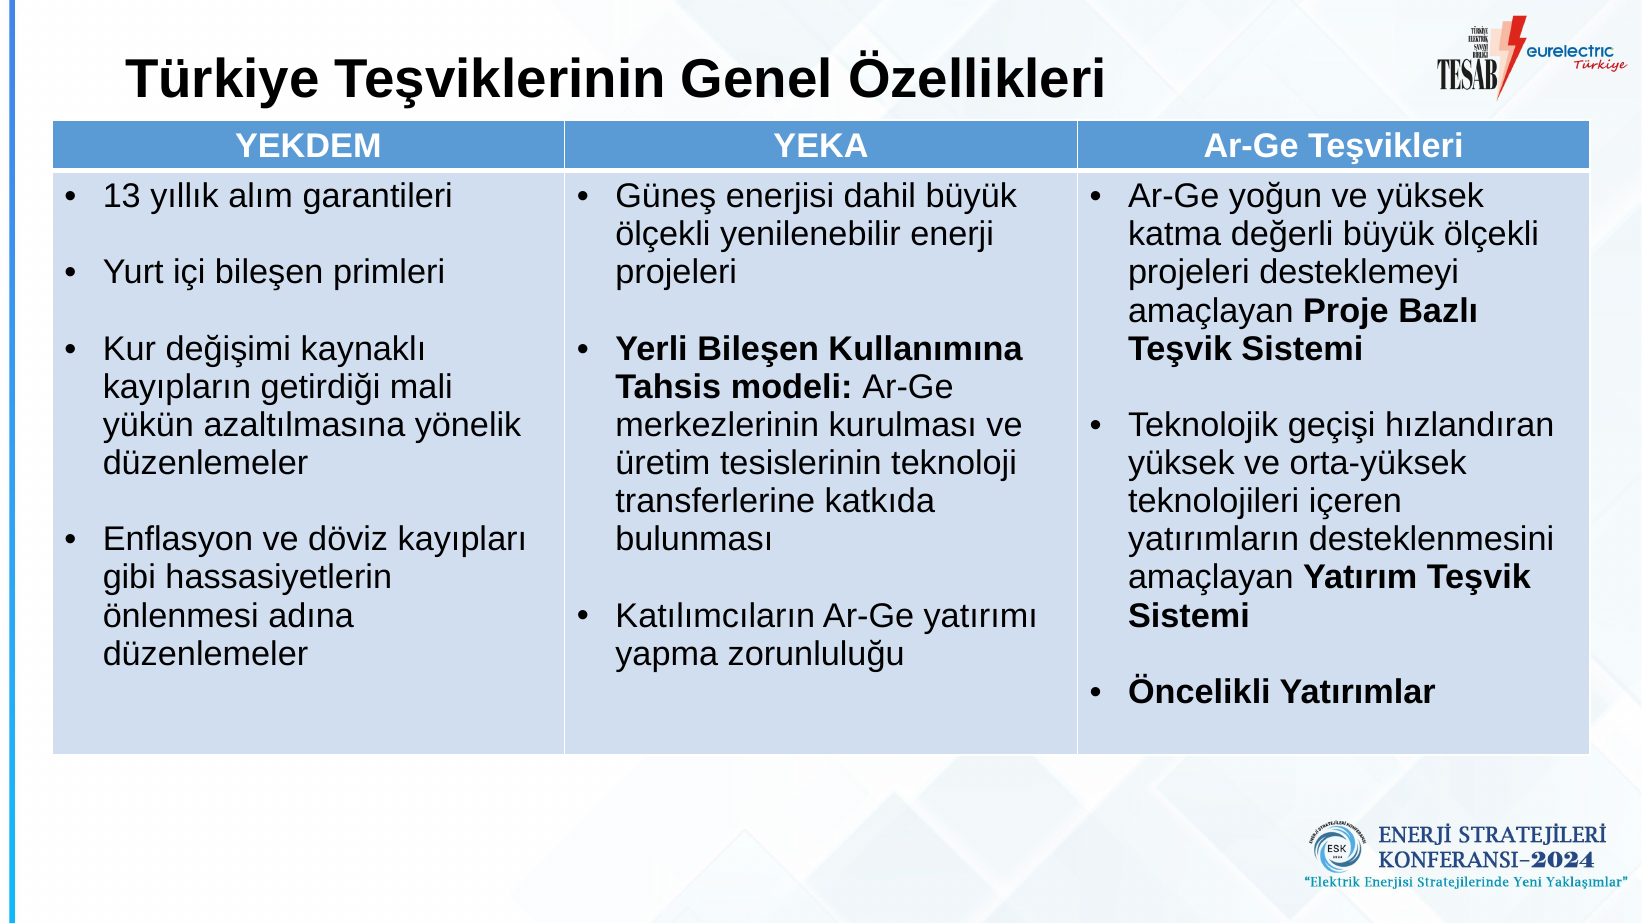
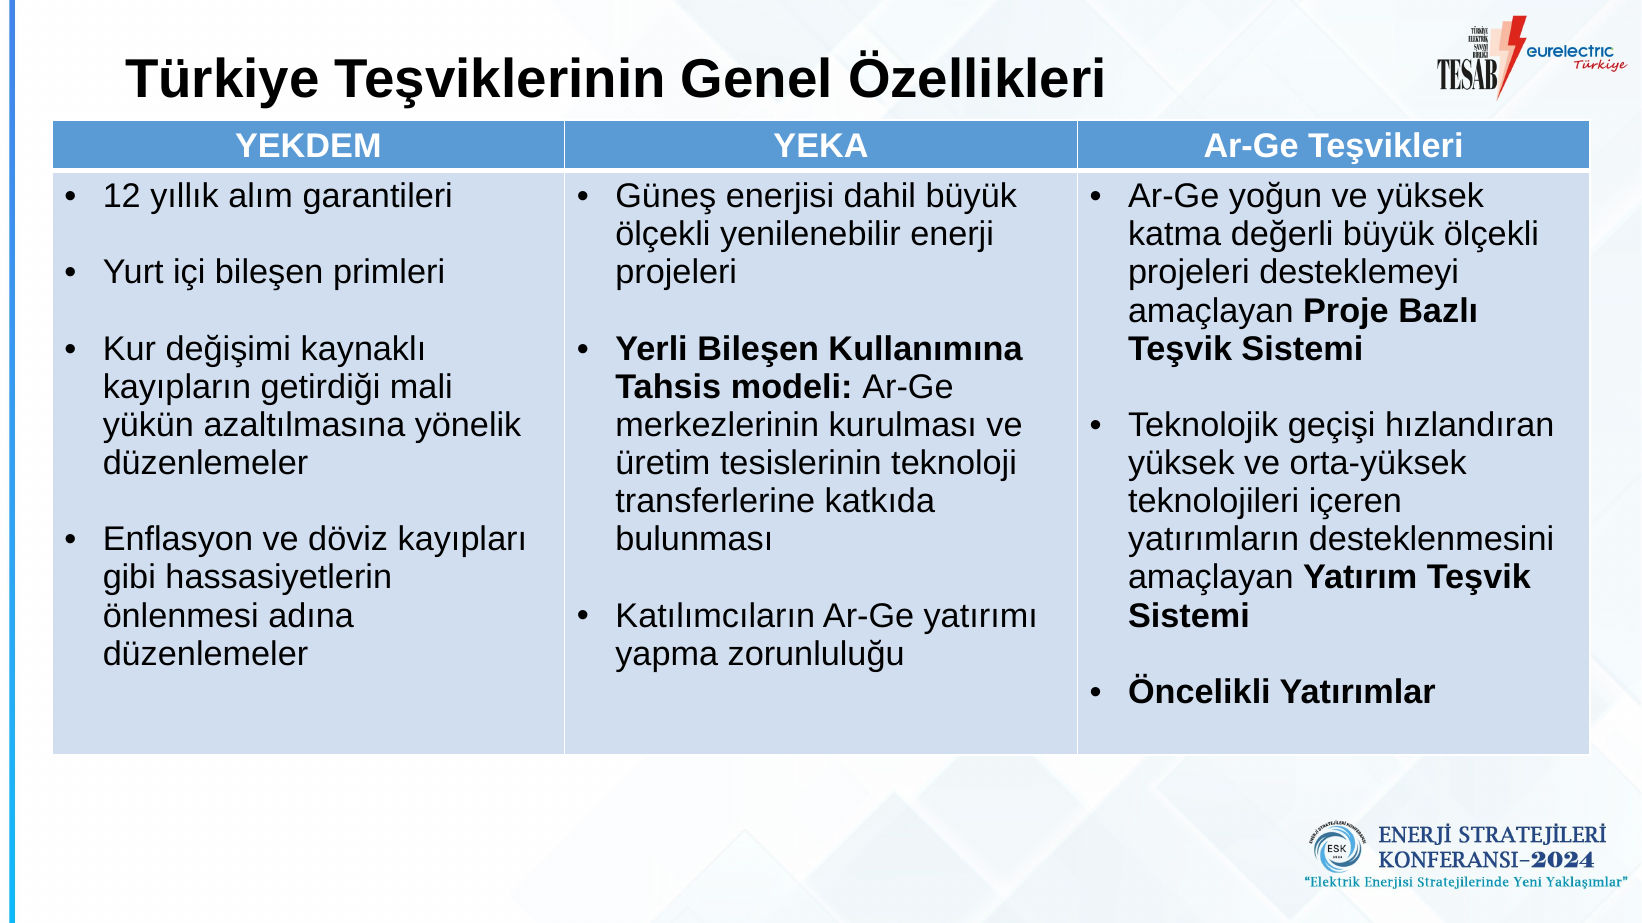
13: 13 -> 12
